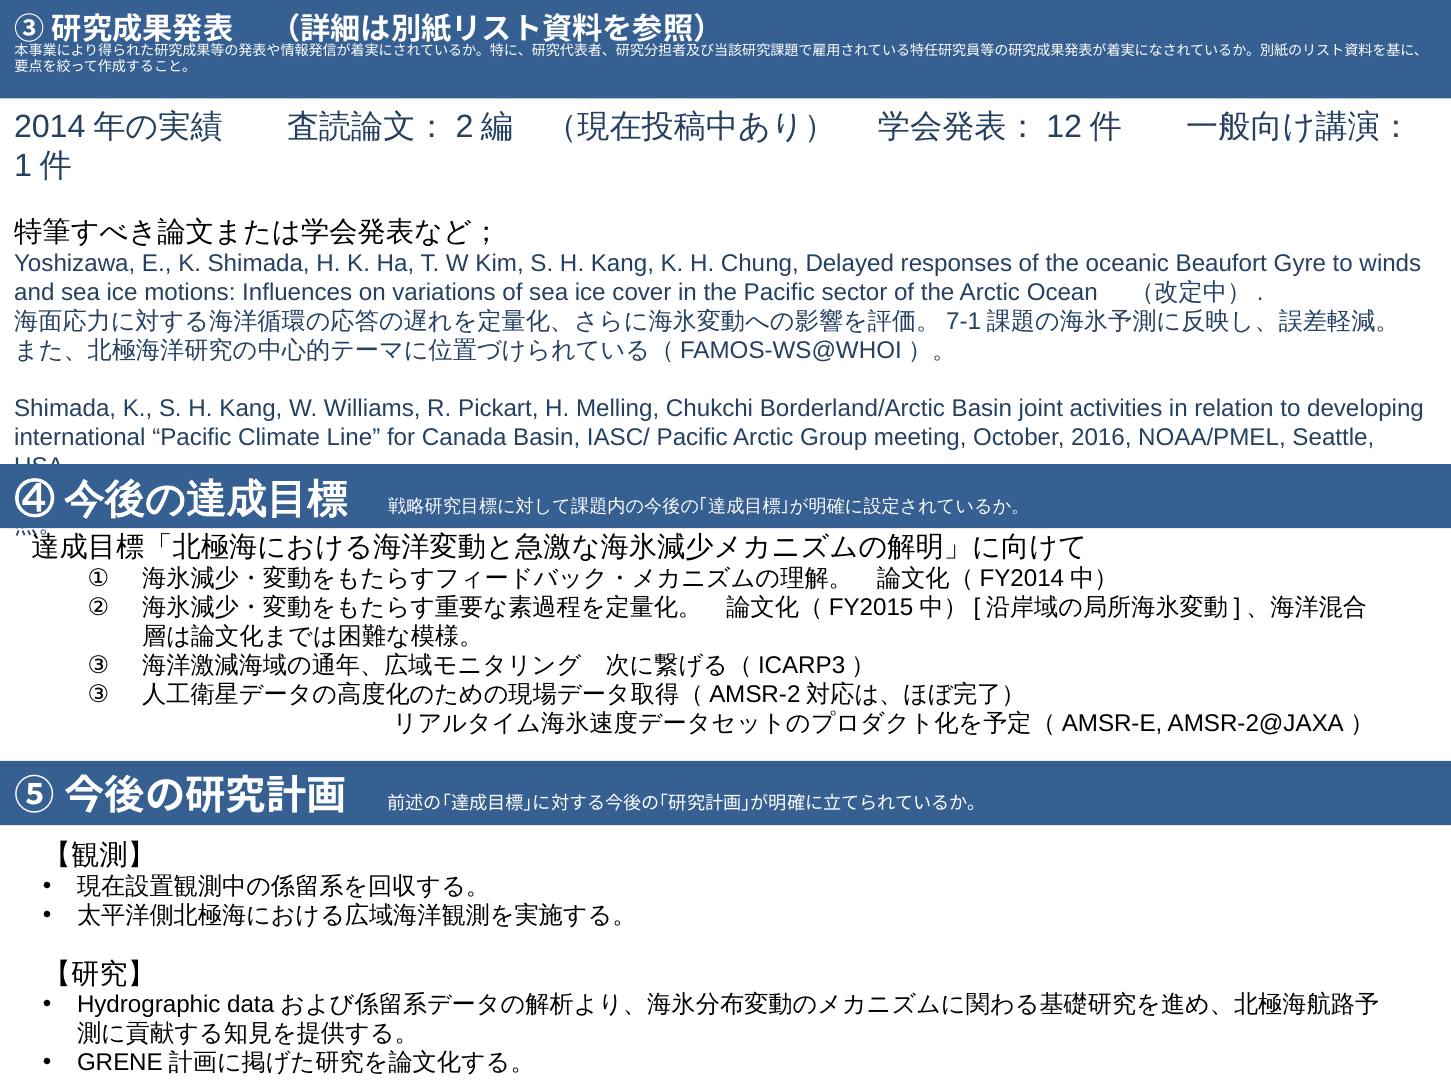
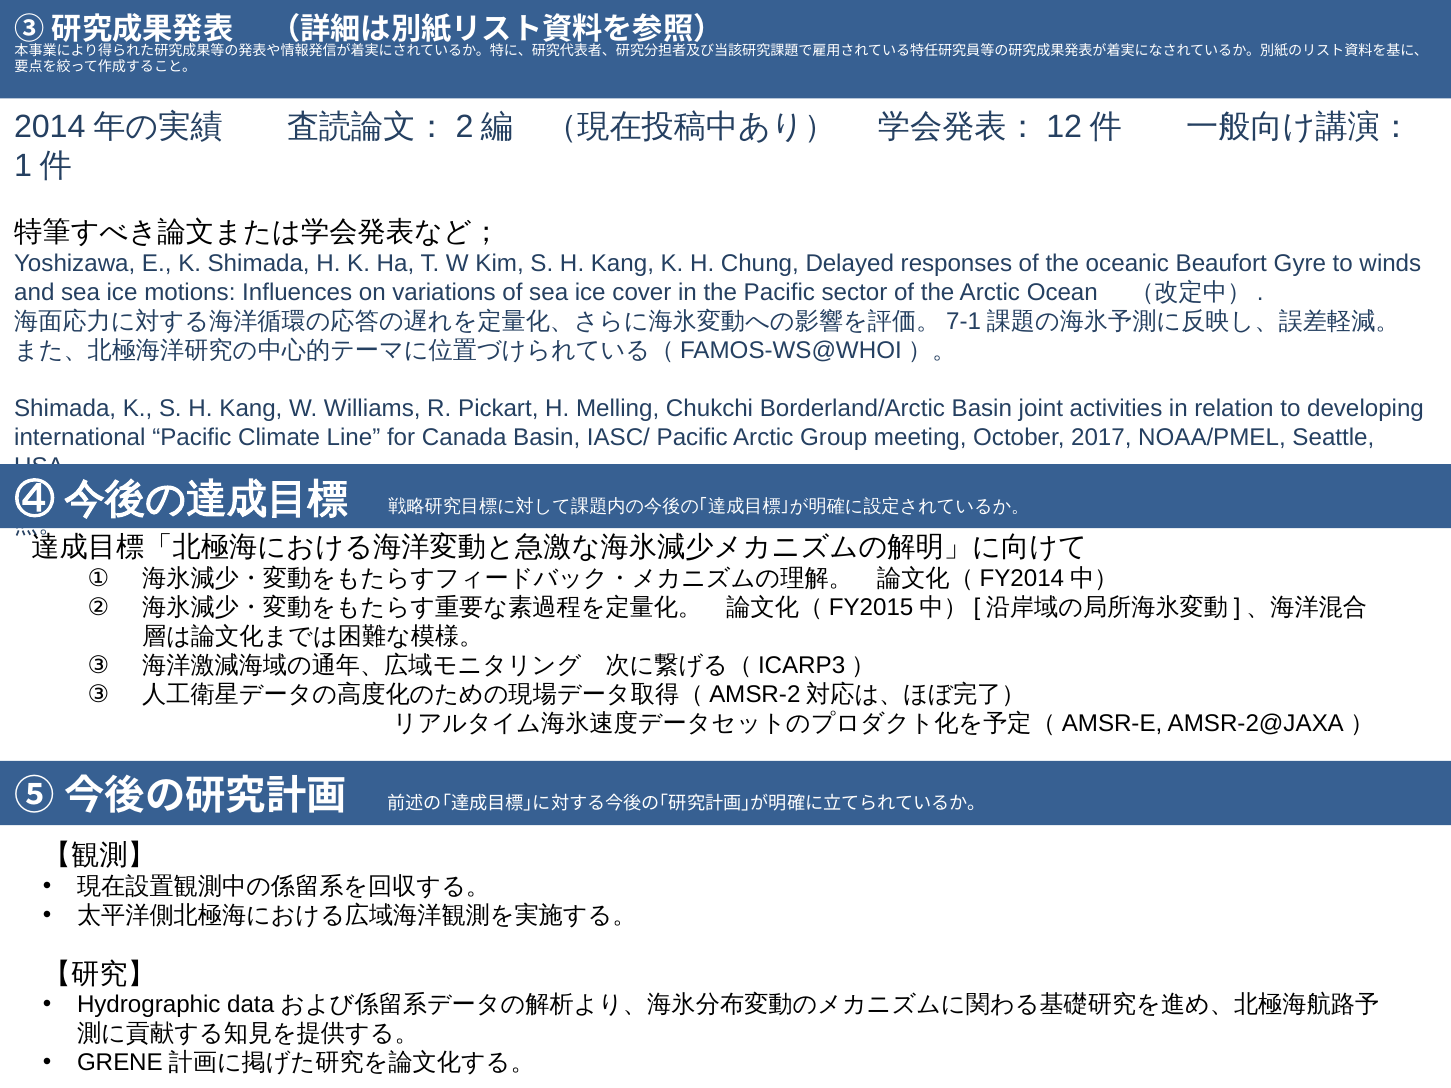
2016: 2016 -> 2017
